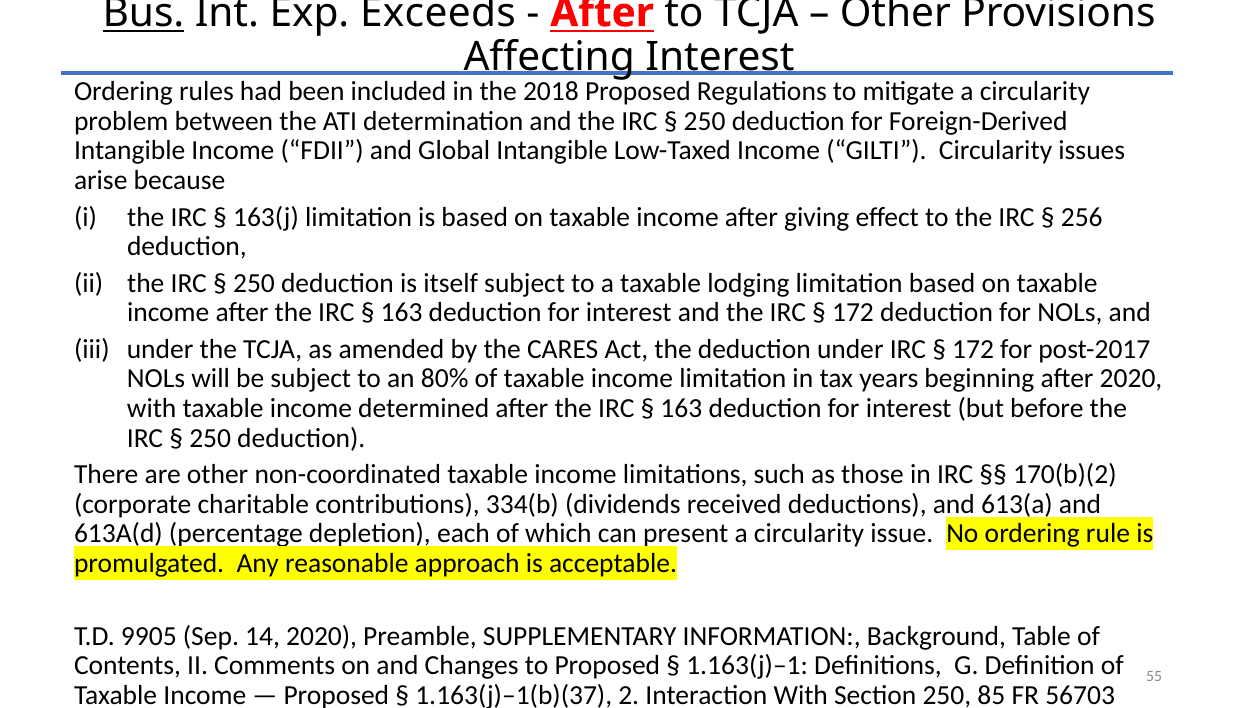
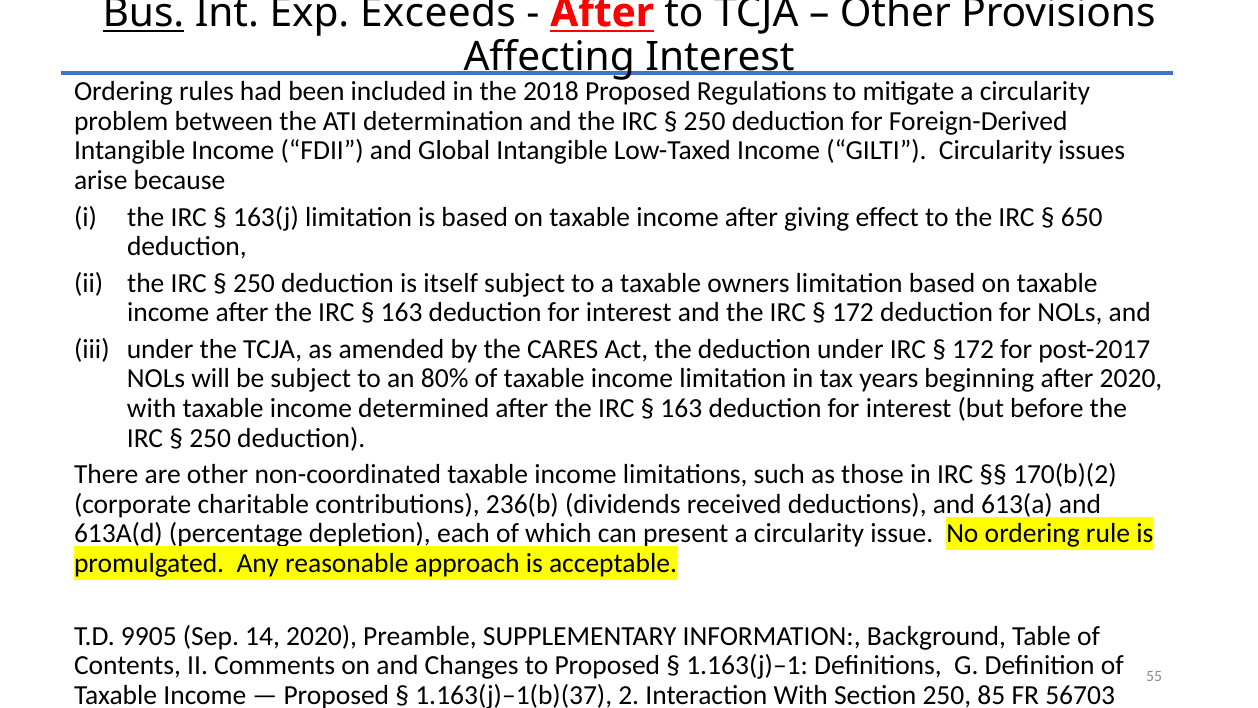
256: 256 -> 650
lodging: lodging -> owners
334(b: 334(b -> 236(b
